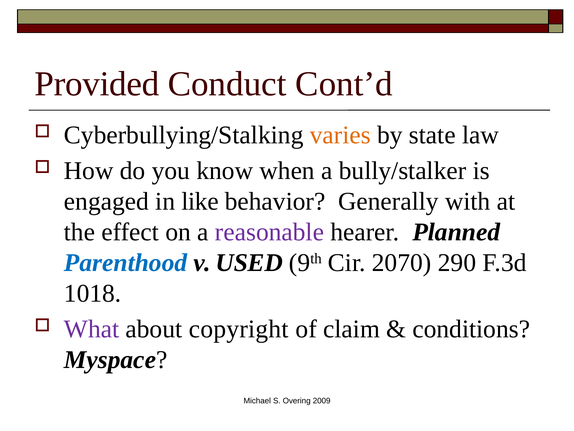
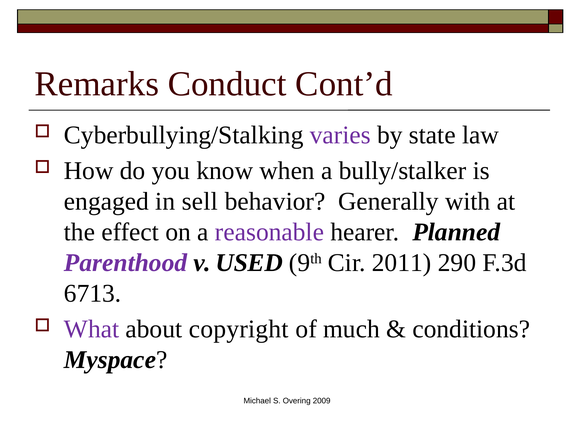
Provided: Provided -> Remarks
varies colour: orange -> purple
like: like -> sell
Parenthood colour: blue -> purple
2070: 2070 -> 2011
1018: 1018 -> 6713
claim: claim -> much
